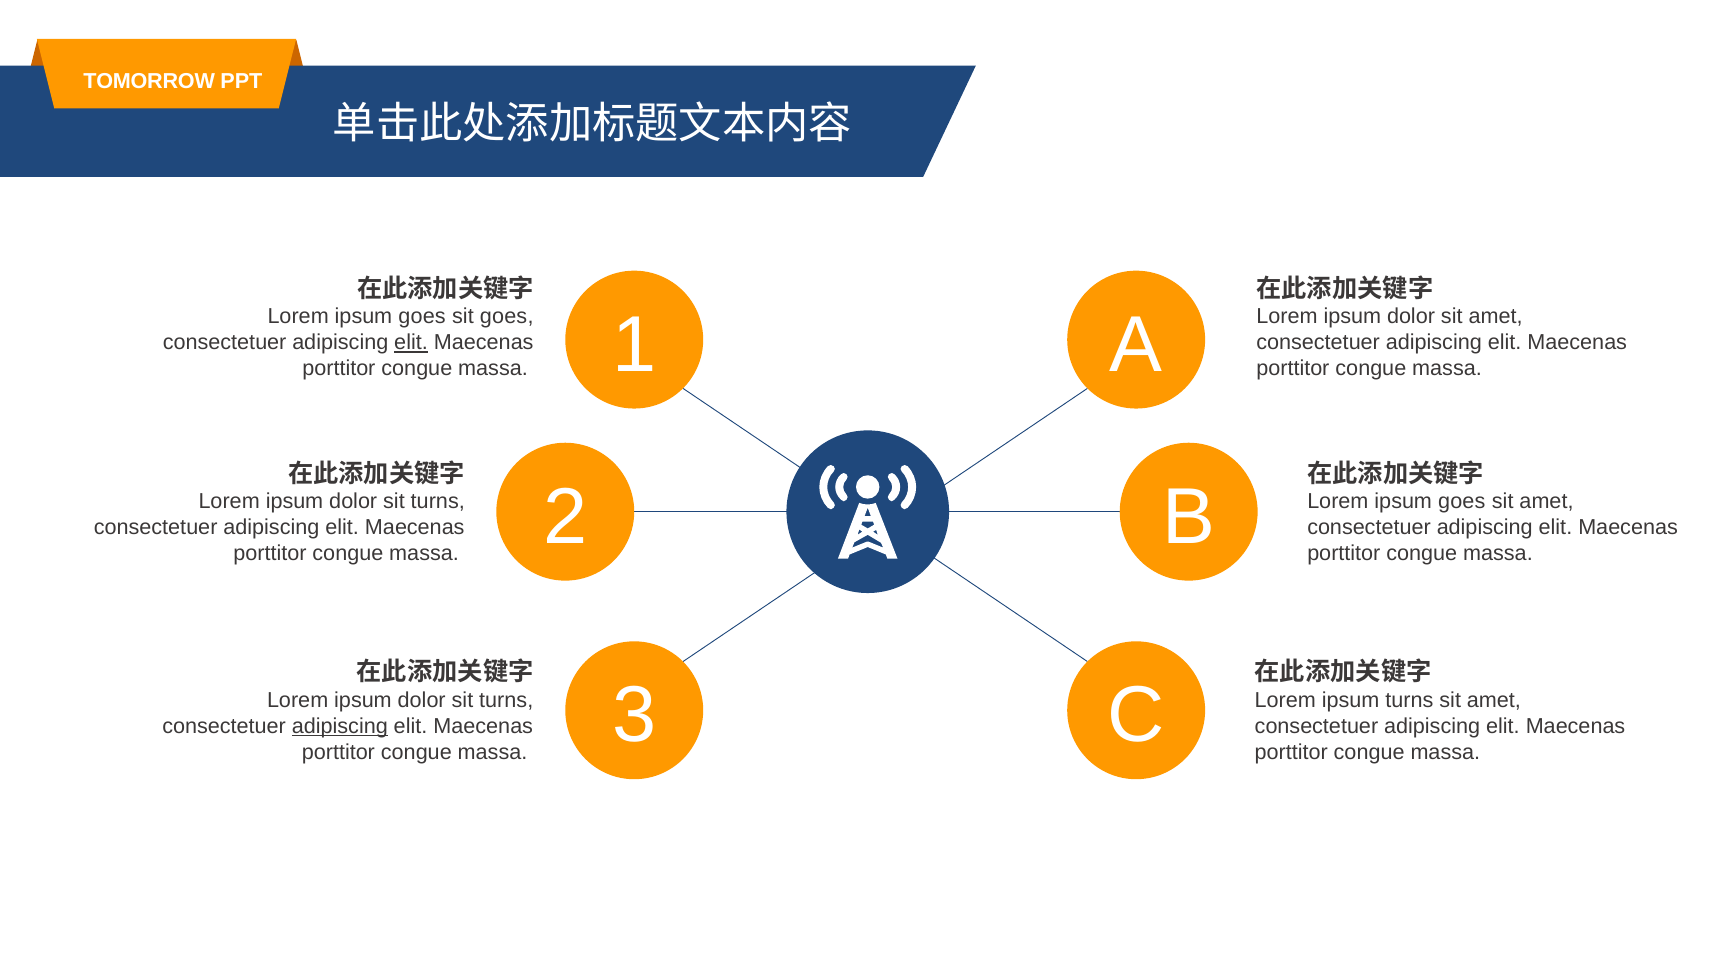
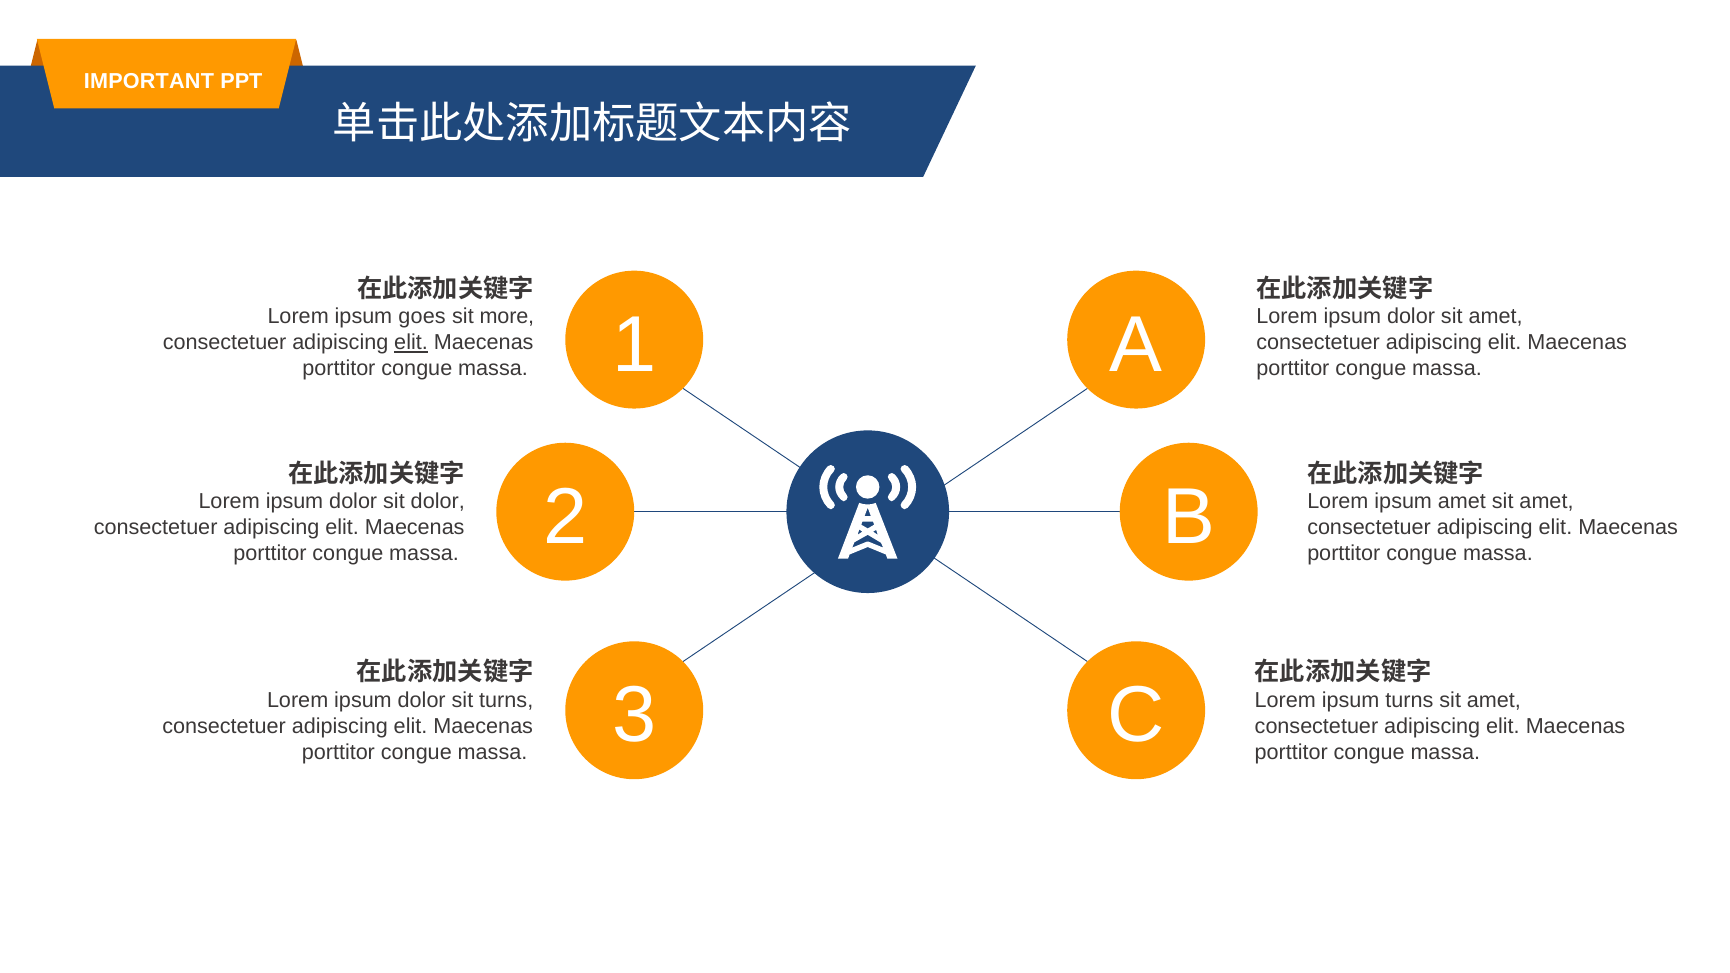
TOMORROW: TOMORROW -> IMPORTANT
sit goes: goes -> more
turns at (438, 502): turns -> dolor
goes at (1462, 502): goes -> amet
adipiscing at (340, 726) underline: present -> none
